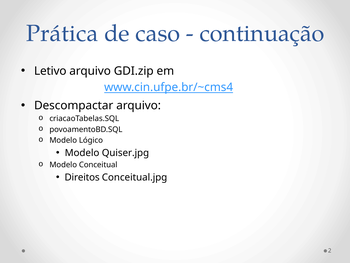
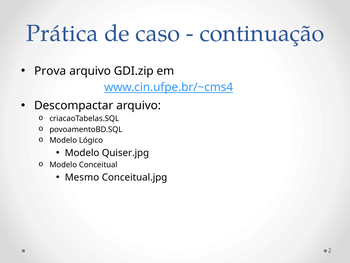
Letivo: Letivo -> Prova
Direitos: Direitos -> Mesmo
